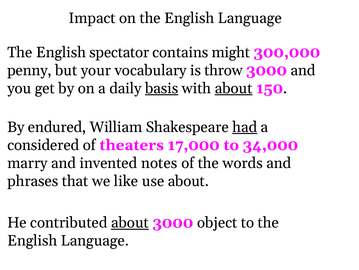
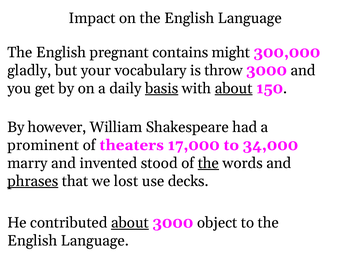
spectator: spectator -> pregnant
penny: penny -> gladly
endured: endured -> however
had underline: present -> none
considered: considered -> prominent
notes: notes -> stood
the at (208, 163) underline: none -> present
phrases underline: none -> present
like: like -> lost
use about: about -> decks
